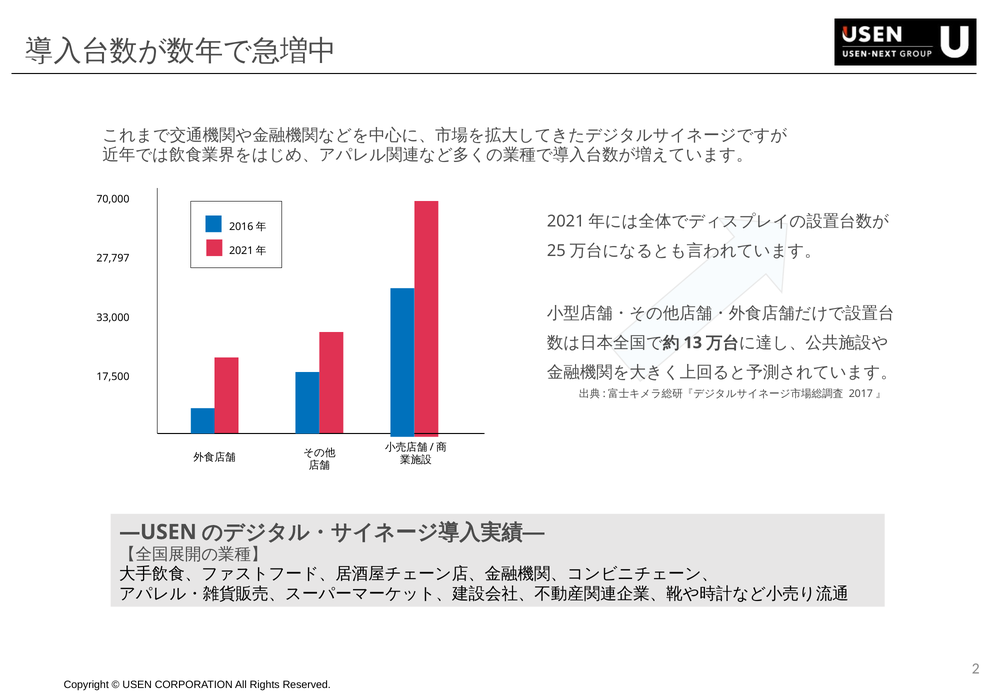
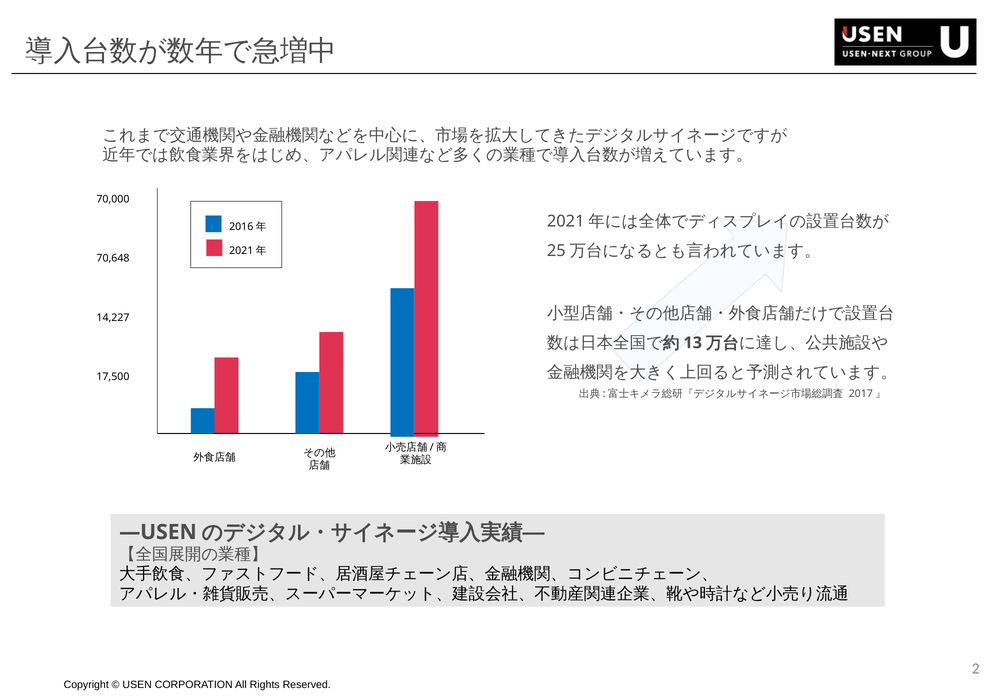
27,797: 27,797 -> 70,648
33,000: 33,000 -> 14,227
